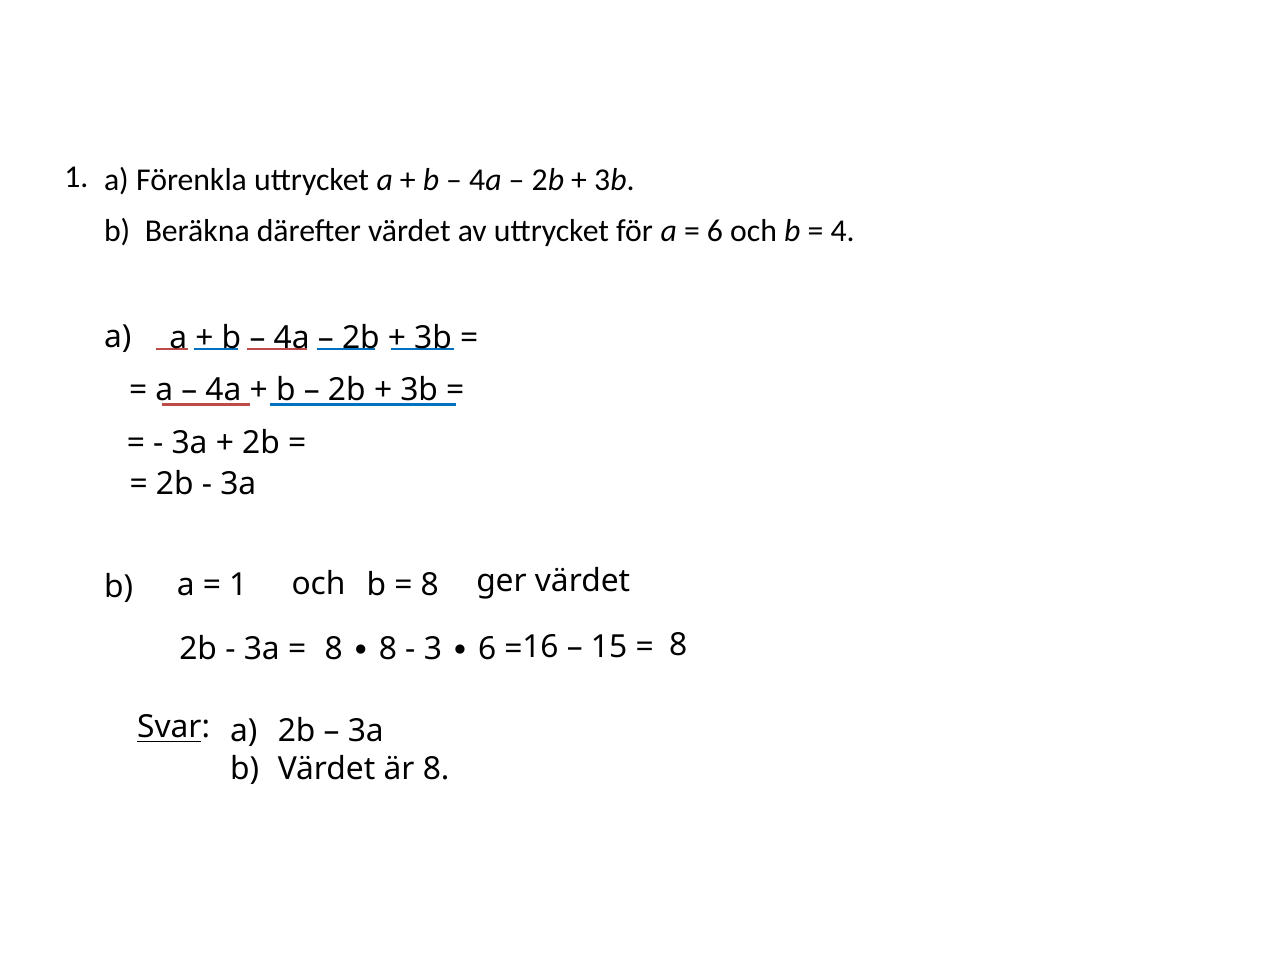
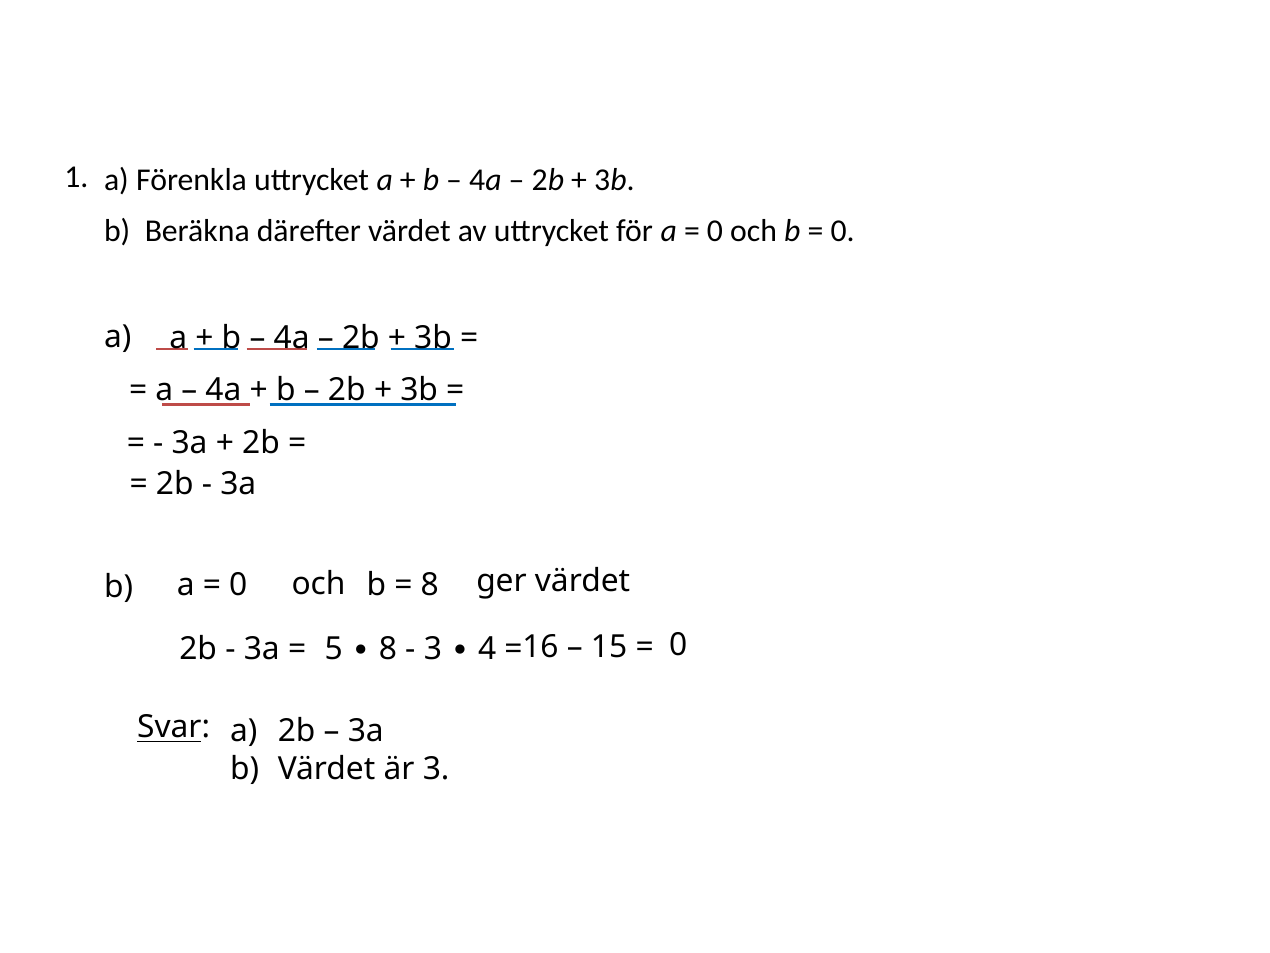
6 at (715, 231): 6 -> 0
4 at (843, 231): 4 -> 0
1 at (238, 585): 1 -> 0
8 at (334, 648): 8 -> 5
6 at (487, 648): 6 -> 4
8 at (678, 644): 8 -> 0
är 8: 8 -> 3
